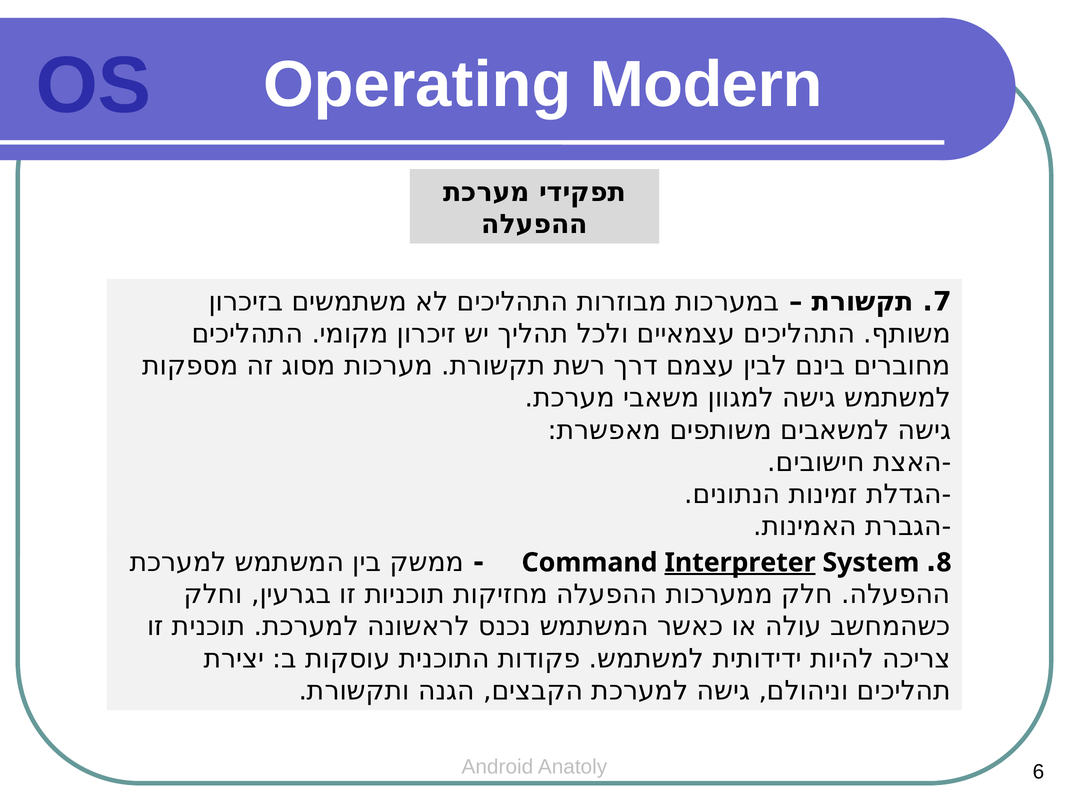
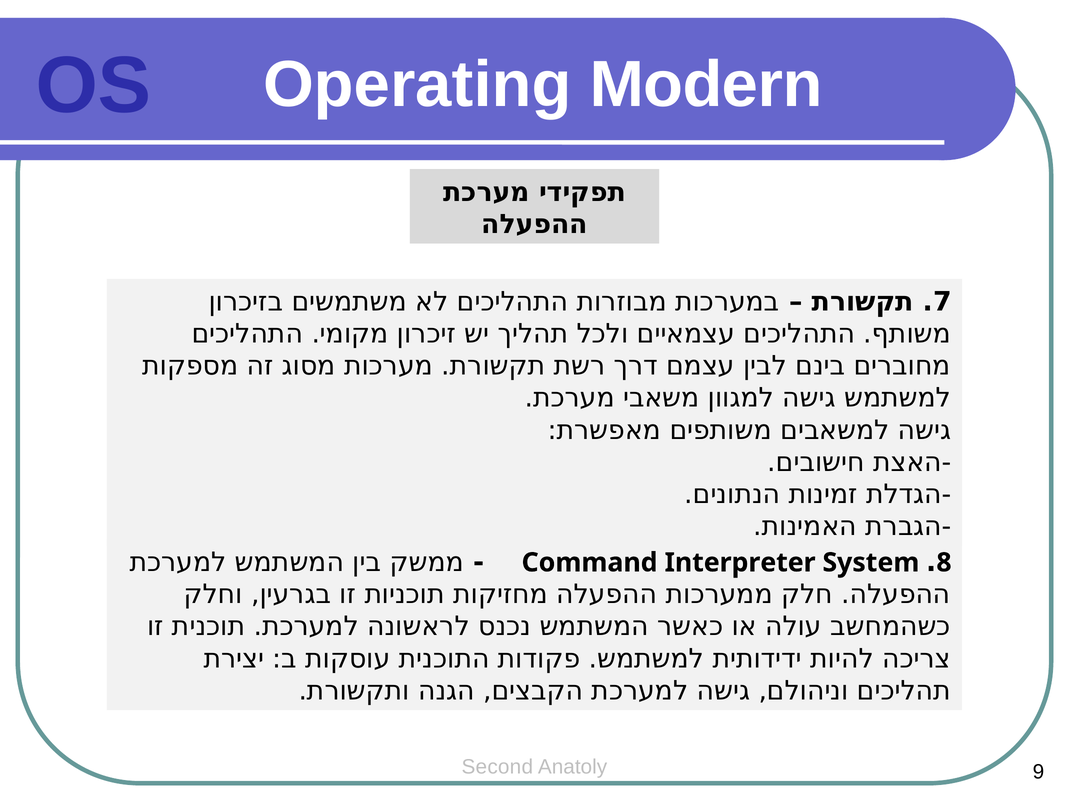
Interpreter underline: present -> none
Android: Android -> Second
6: 6 -> 9
